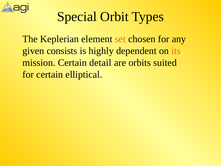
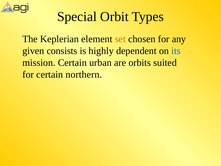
its colour: orange -> blue
detail: detail -> urban
elliptical: elliptical -> northern
